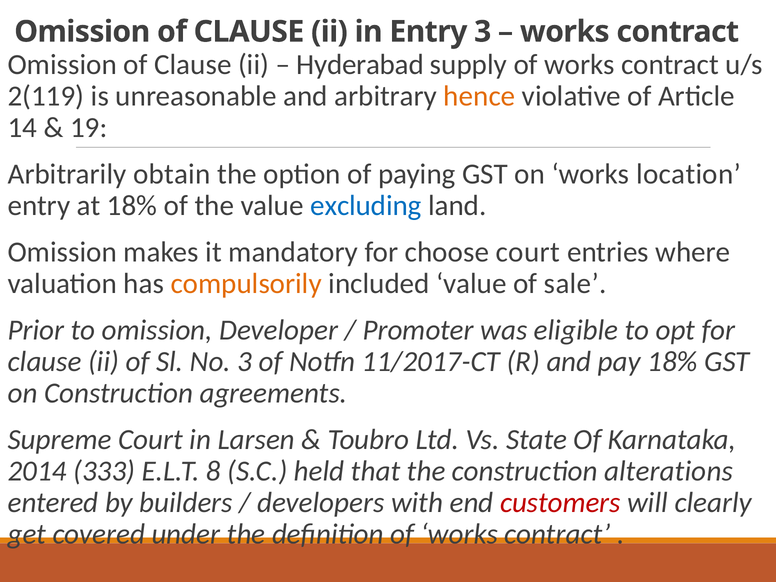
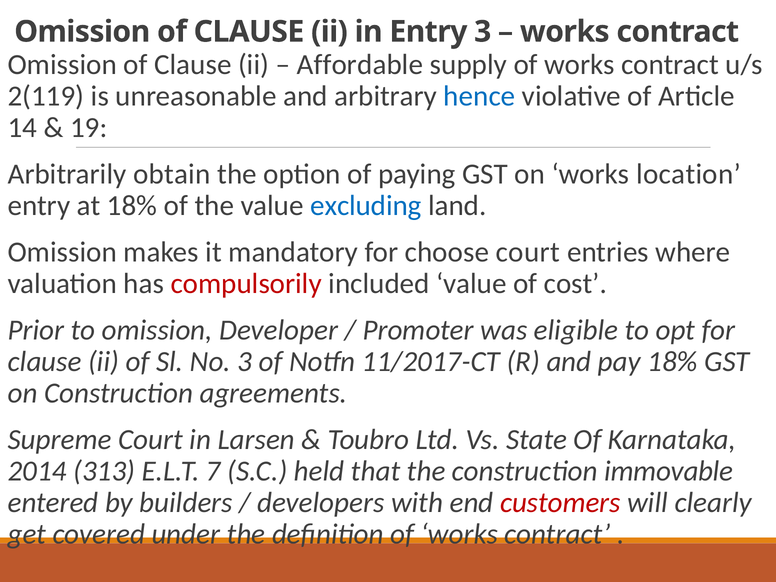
Hyderabad: Hyderabad -> Affordable
hence colour: orange -> blue
compulsorily colour: orange -> red
sale: sale -> cost
333: 333 -> 313
8: 8 -> 7
alterations: alterations -> immovable
